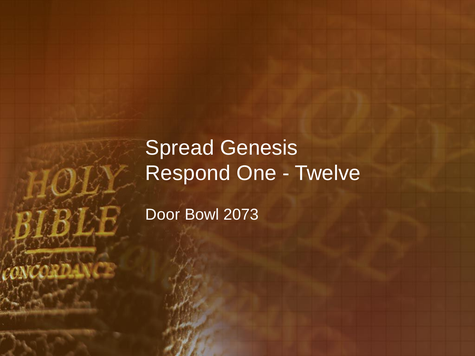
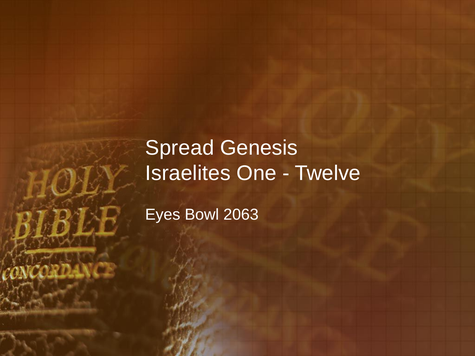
Respond: Respond -> Israelites
Door: Door -> Eyes
2073: 2073 -> 2063
